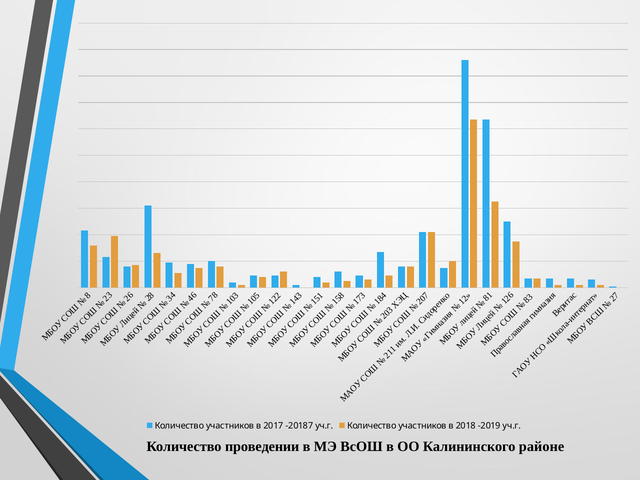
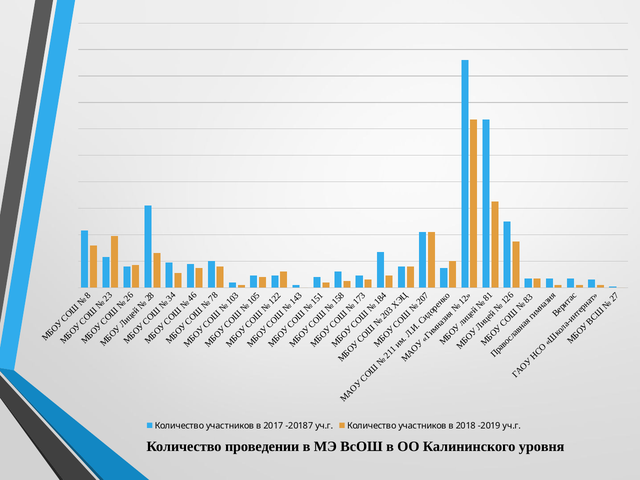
районе: районе -> уровня
